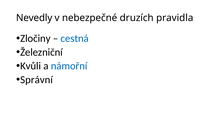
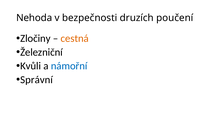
Nevedly: Nevedly -> Nehoda
nebezpečné: nebezpečné -> bezpečnosti
pravidla: pravidla -> poučení
cestná colour: blue -> orange
